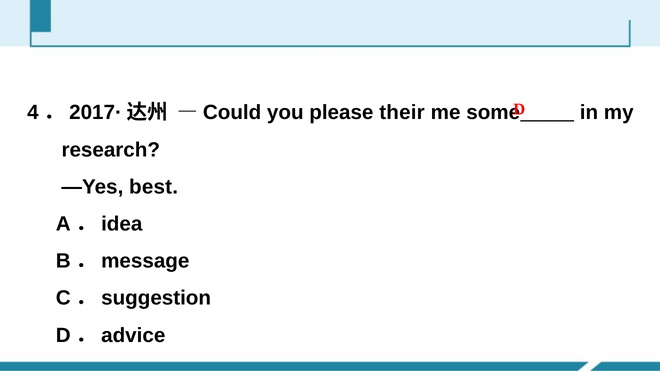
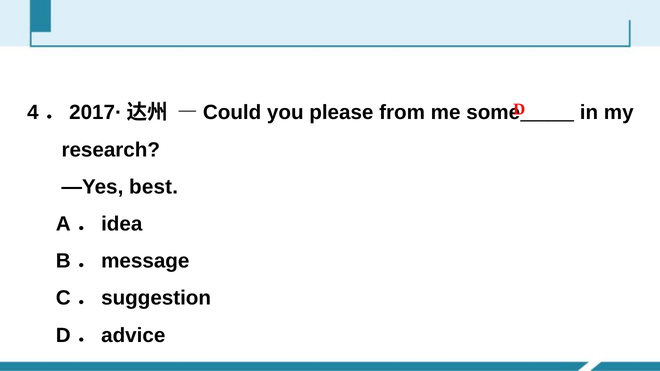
their: their -> from
